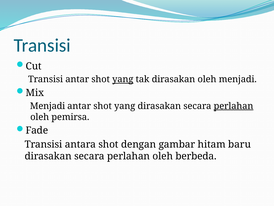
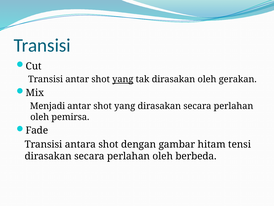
oleh menjadi: menjadi -> gerakan
perlahan at (233, 106) underline: present -> none
baru: baru -> tensi
